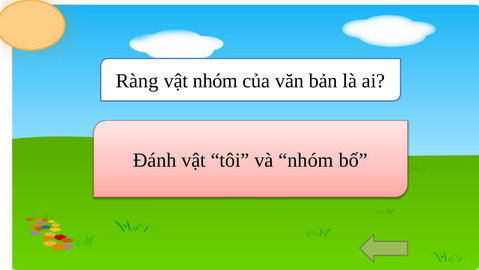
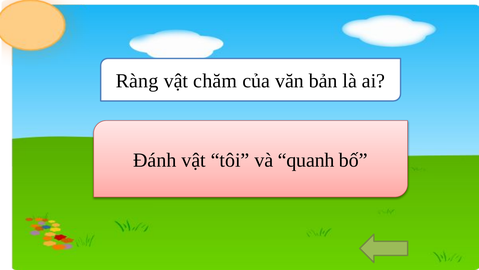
vật nhóm: nhóm -> chăm
và nhóm: nhóm -> quanh
